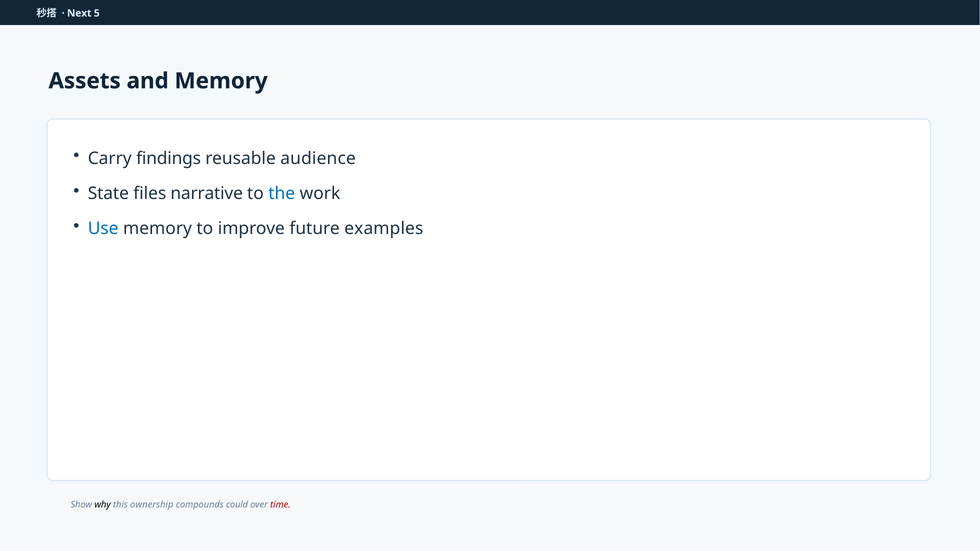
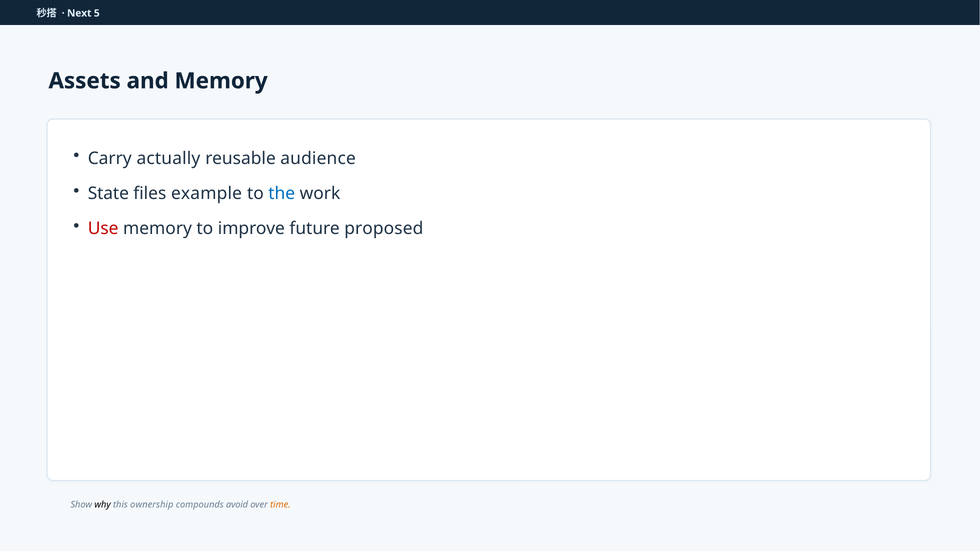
findings: findings -> actually
narrative: narrative -> example
Use colour: blue -> red
examples: examples -> proposed
could: could -> avoid
time colour: red -> orange
